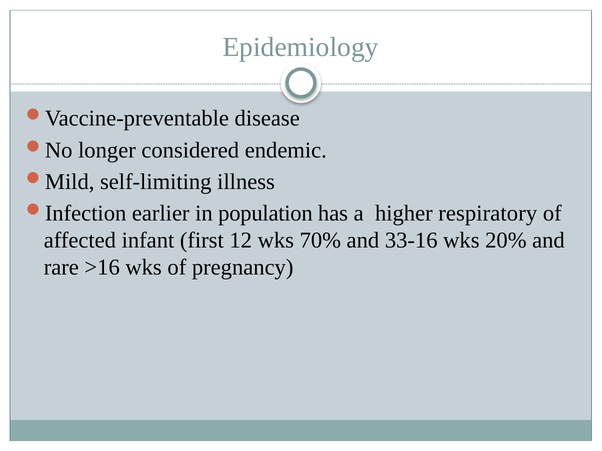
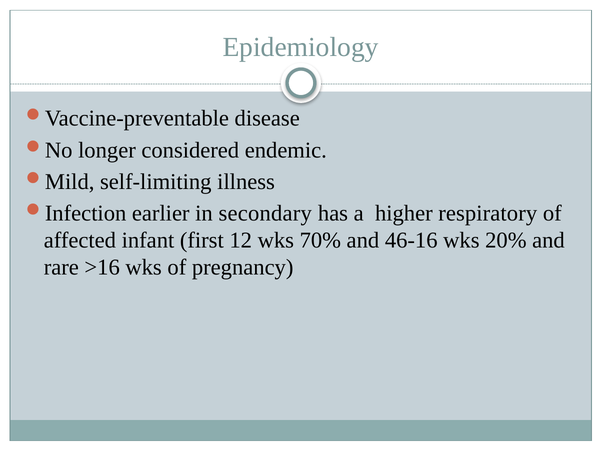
population: population -> secondary
33-16: 33-16 -> 46-16
